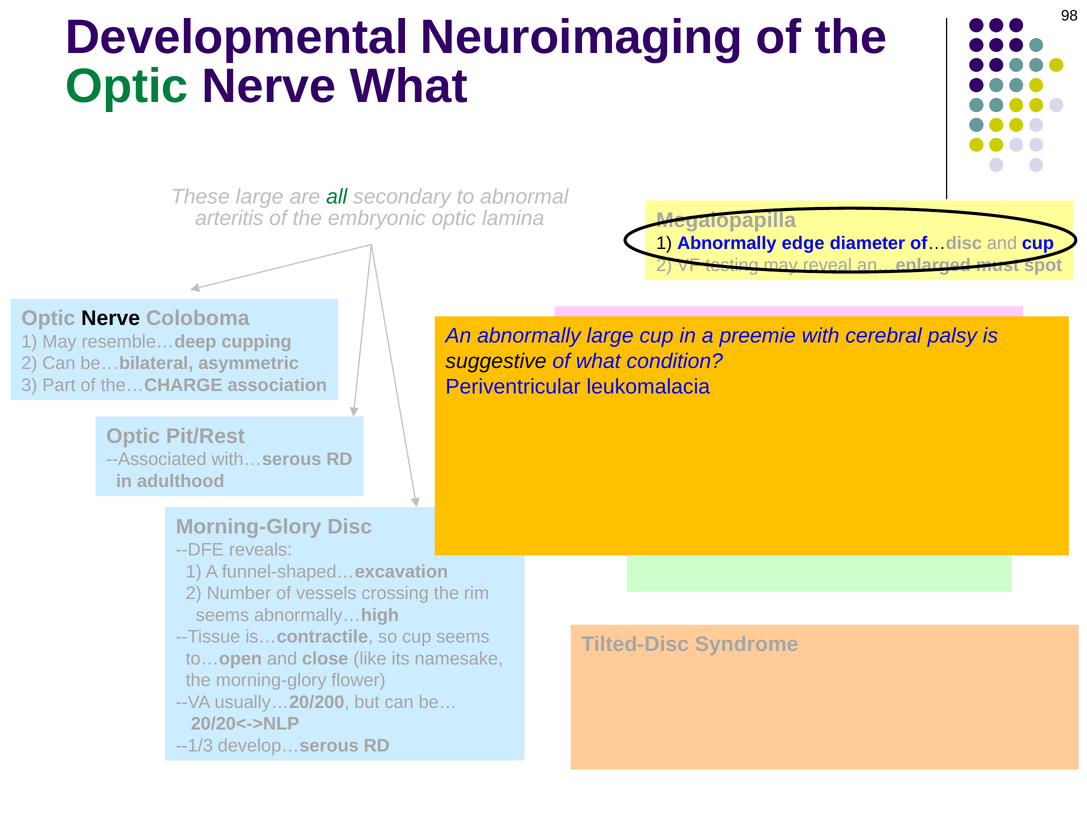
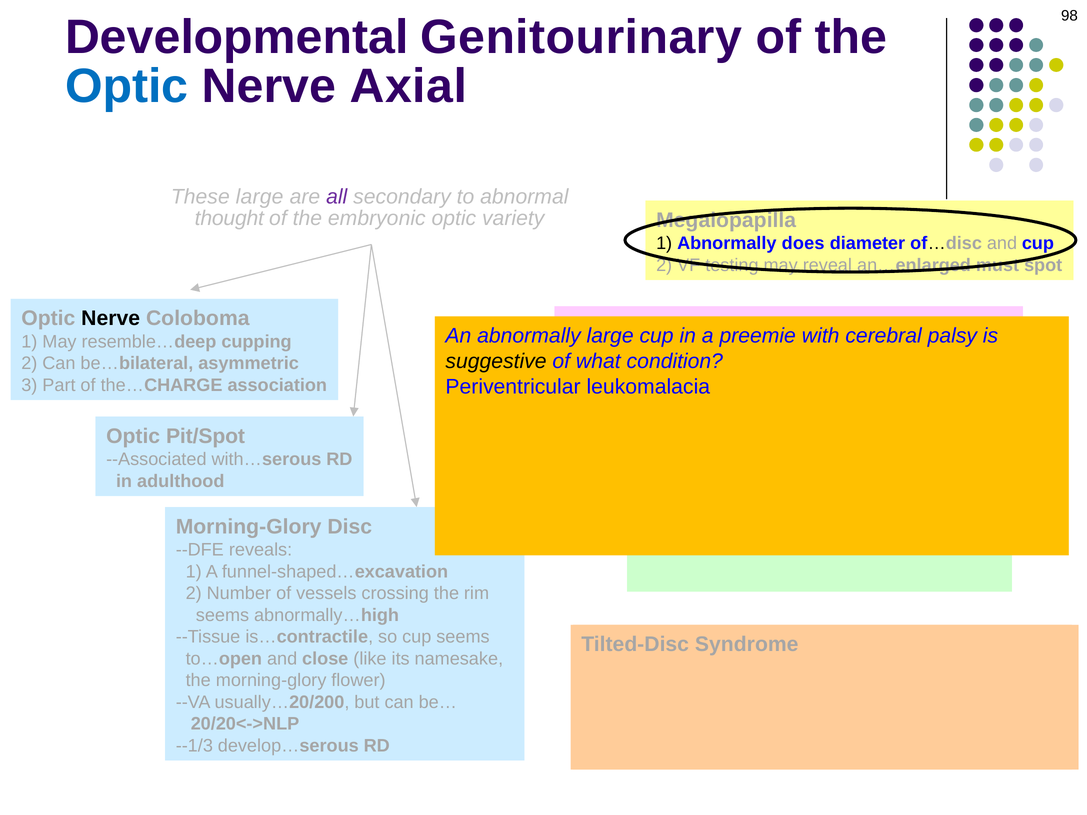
Neuroimaging: Neuroimaging -> Genitourinary
Optic at (127, 87) colour: green -> blue
Nerve What: What -> Axial
all colour: green -> purple
arteritis: arteritis -> thought
optic lamina: lamina -> variety
Abnormally edge: edge -> does
Pit/Rest: Pit/Rest -> Pit/Spot
